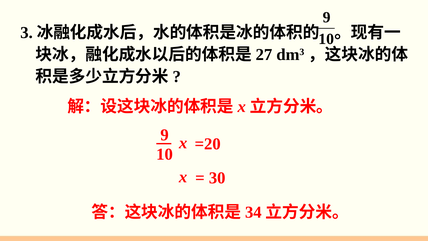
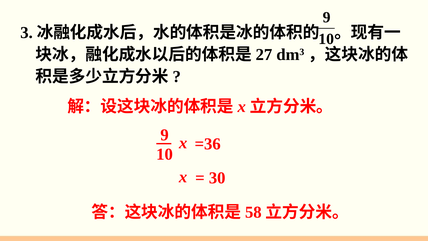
=20: =20 -> =36
34: 34 -> 58
